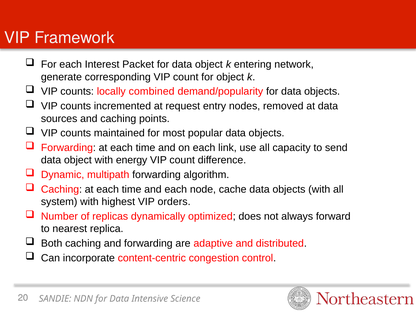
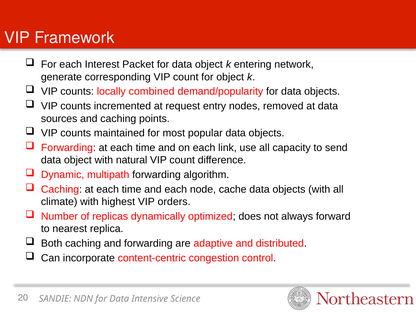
energy: energy -> natural
system: system -> climate
